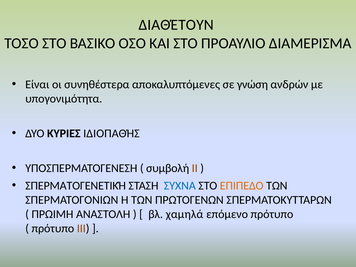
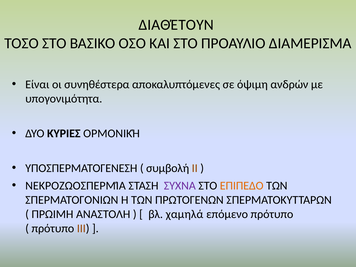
γνώση: γνώση -> όψιμη
ΙΔΙΟΠΑΘΉΣ: ΙΔΙΟΠΑΘΉΣ -> OΡΜΟΝΙΚΉ
ΣΠΕΡΜΑΤΟΓΕΝΕΤΙΚΉ: ΣΠΕΡΜΑΤΟΓΕΝΕΤΙΚΉ -> ΝΕΚΡΟΖΩΟΣΠΕΡΜΊΑ
ΣΥΧΝΑ colour: blue -> purple
